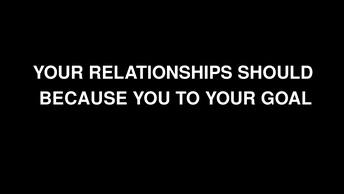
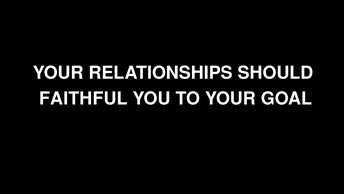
BECAUSE: BECAUSE -> FAITHFUL
